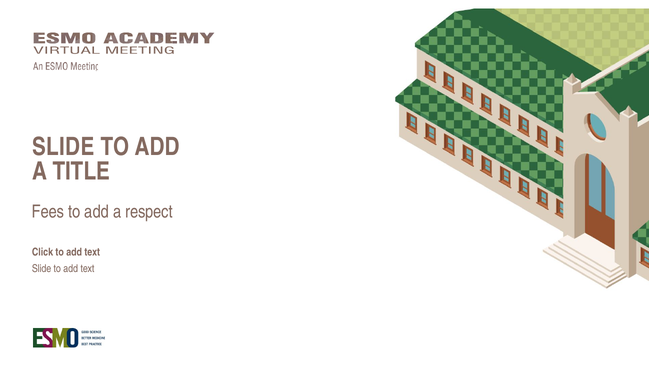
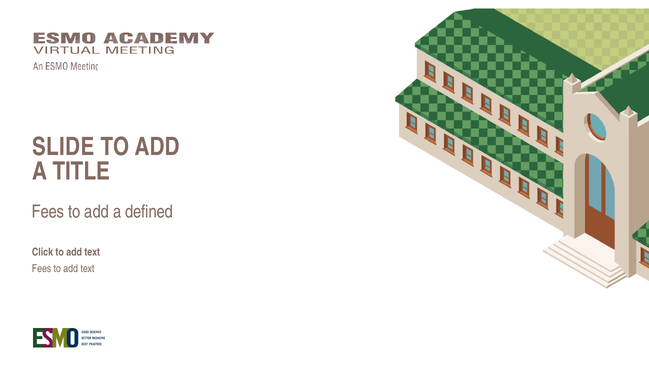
respect: respect -> defined
Slide at (42, 269): Slide -> Fees
